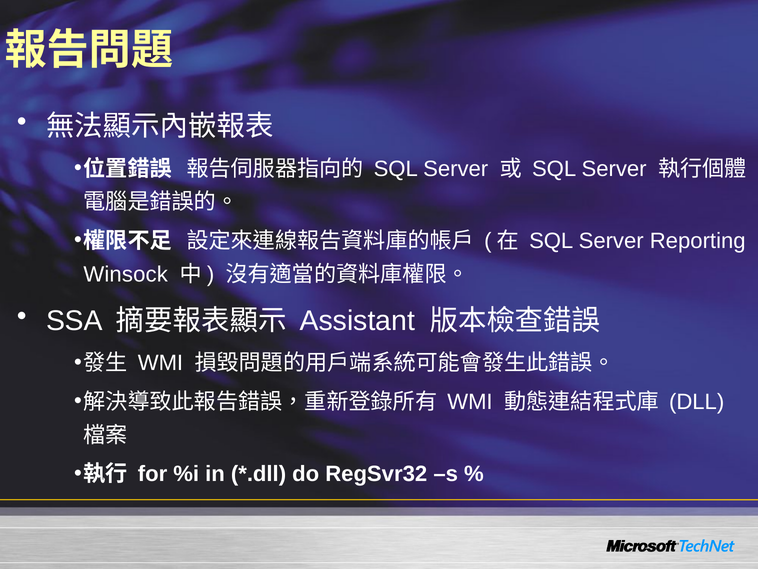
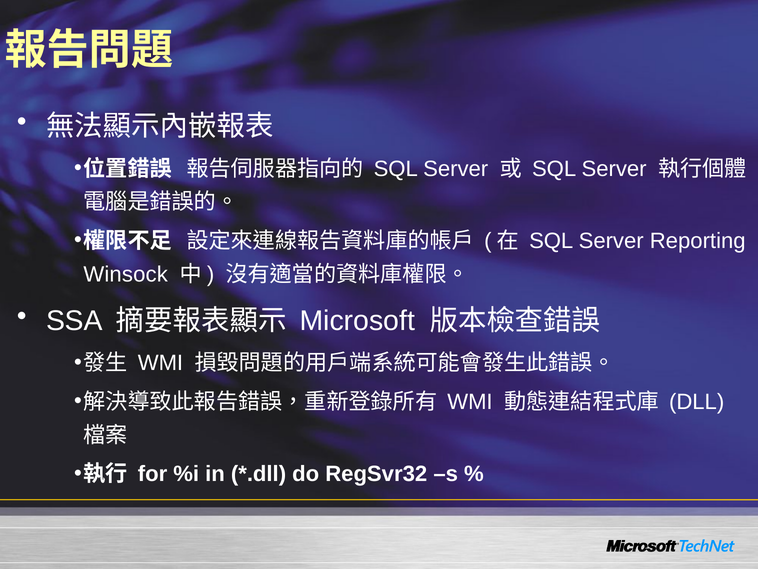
Assistant: Assistant -> Microsoft
